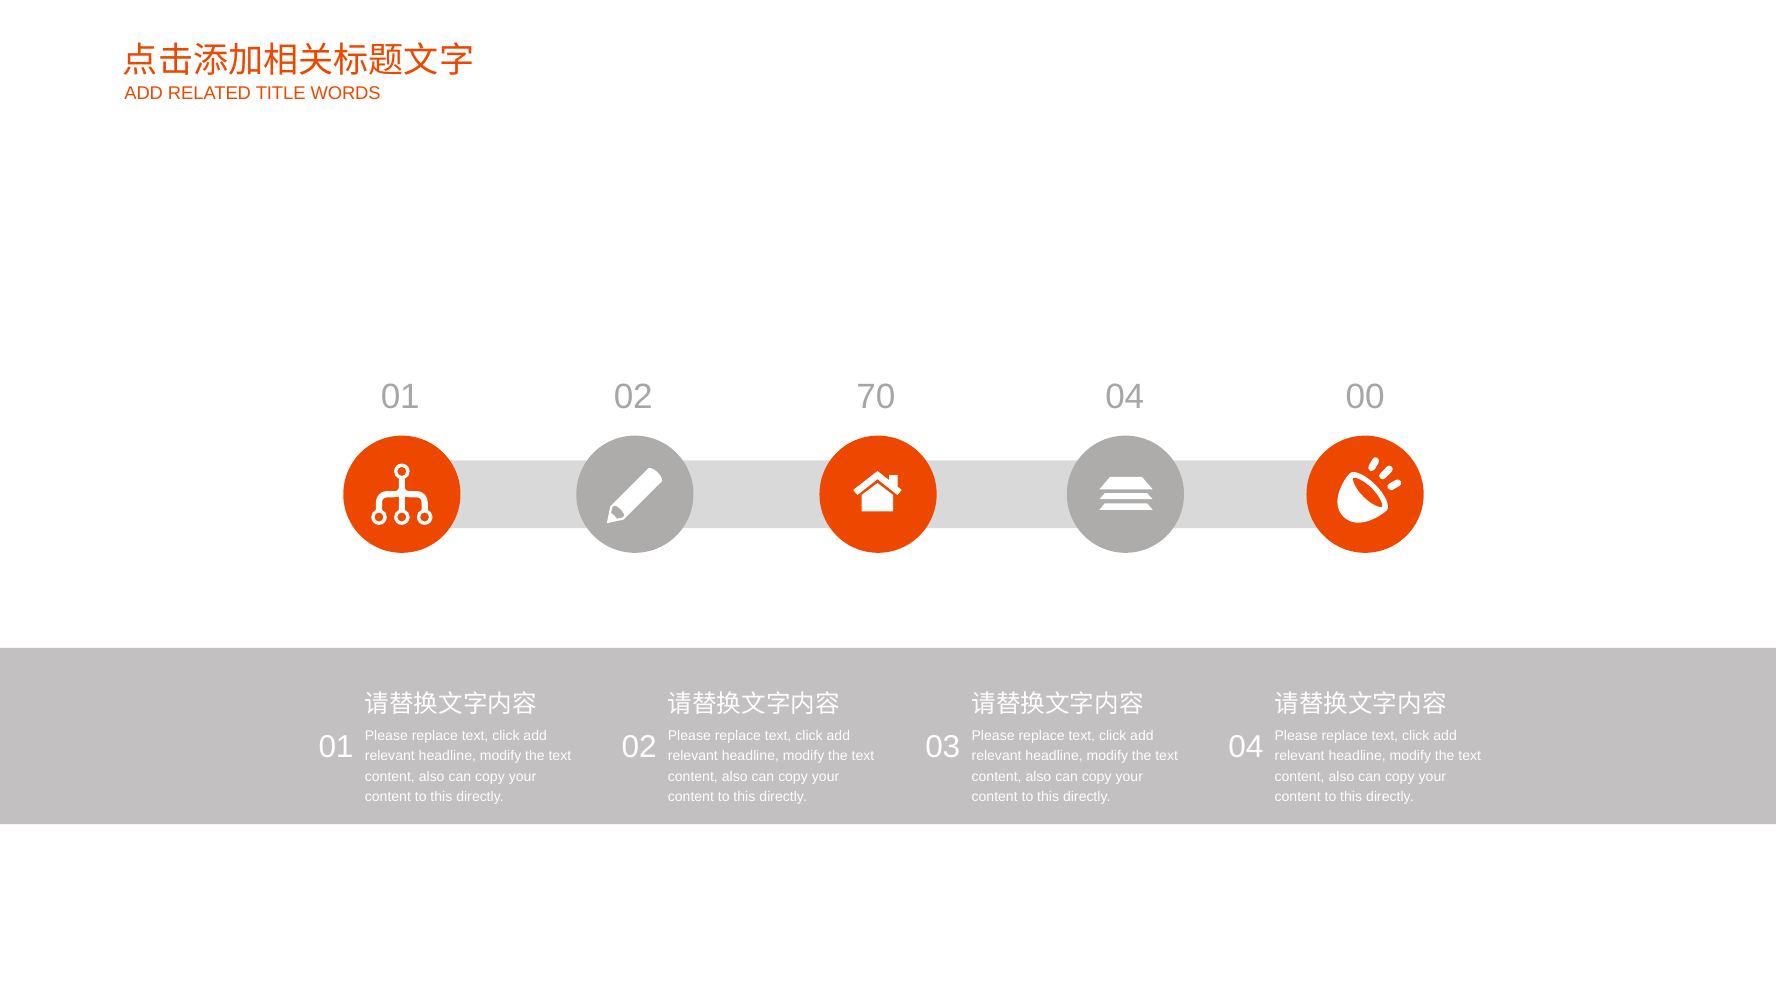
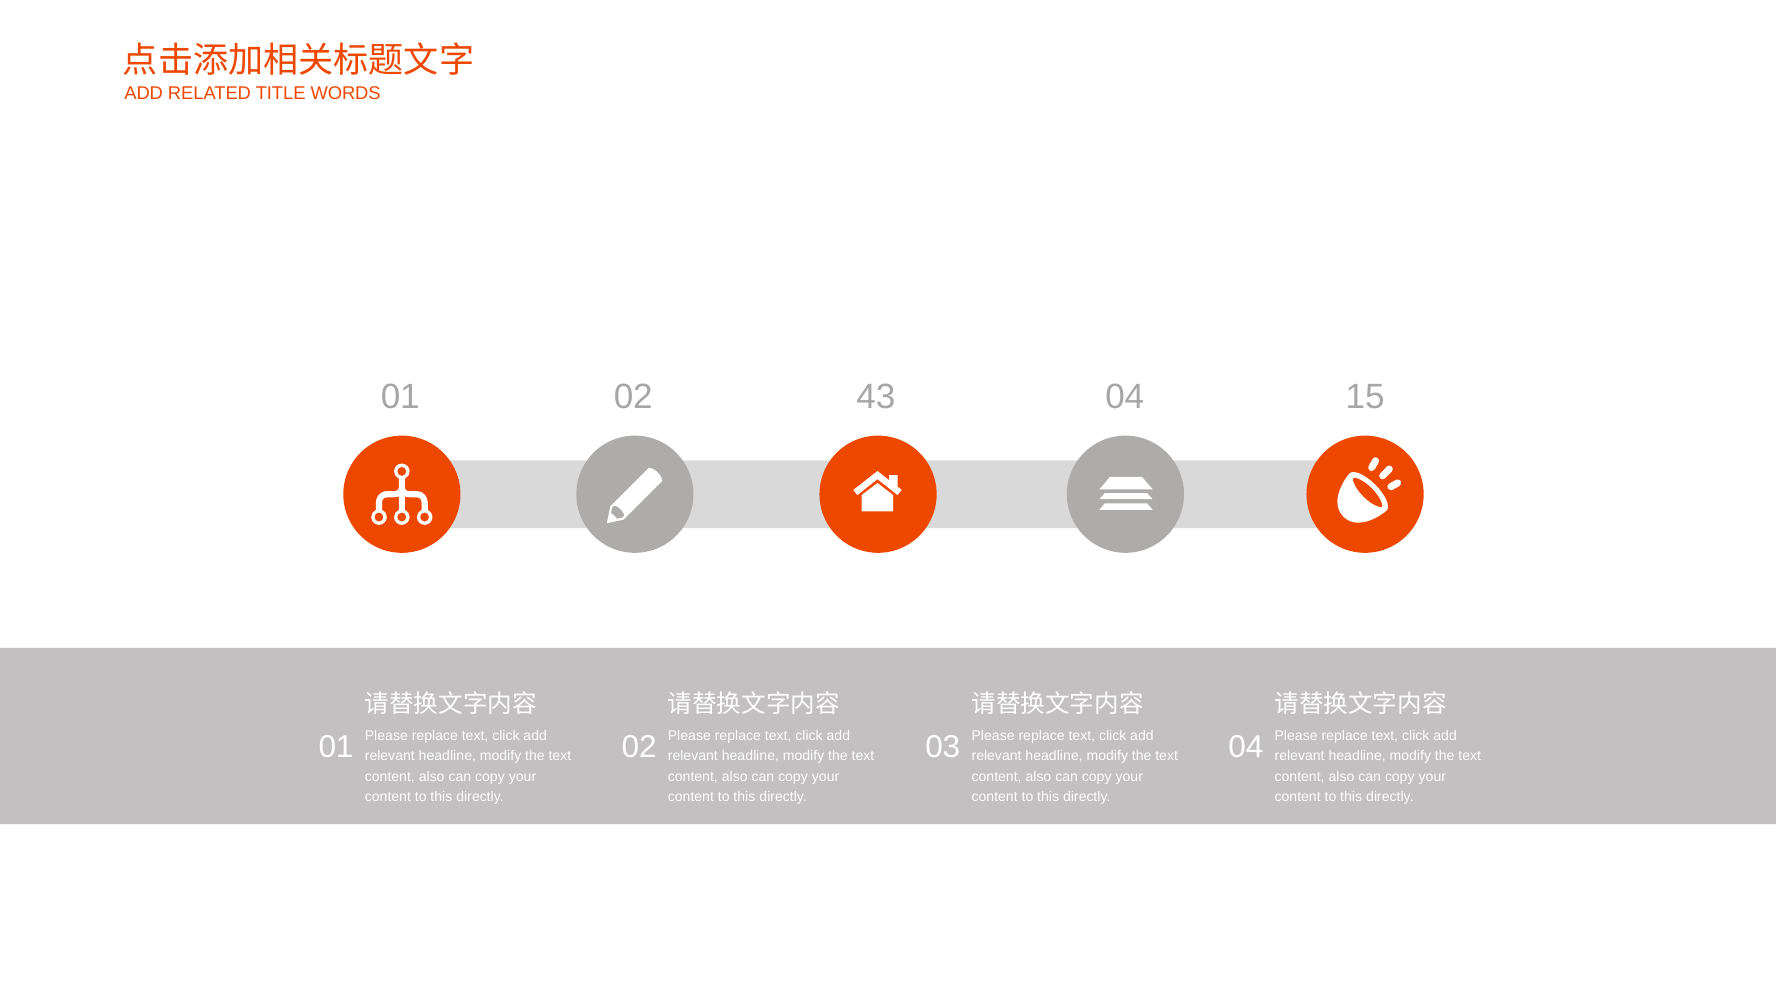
70: 70 -> 43
00: 00 -> 15
